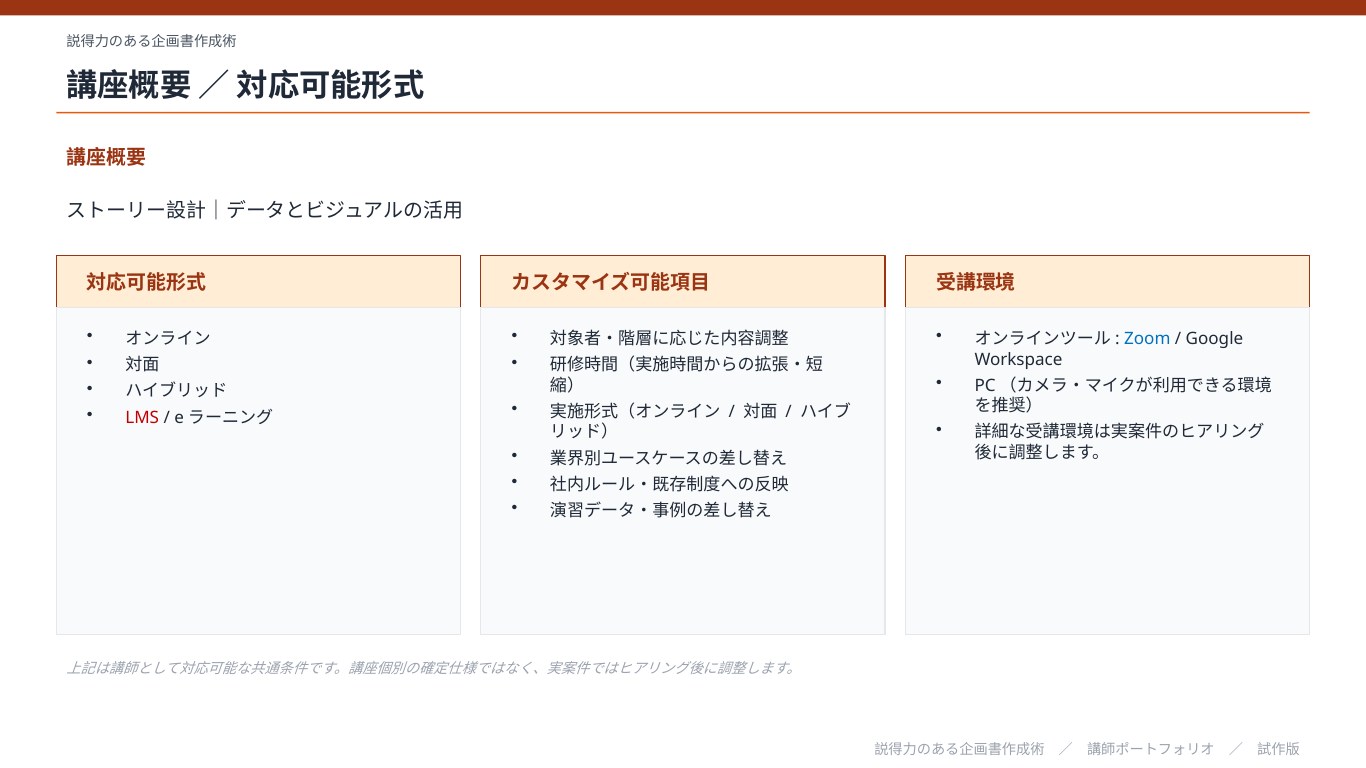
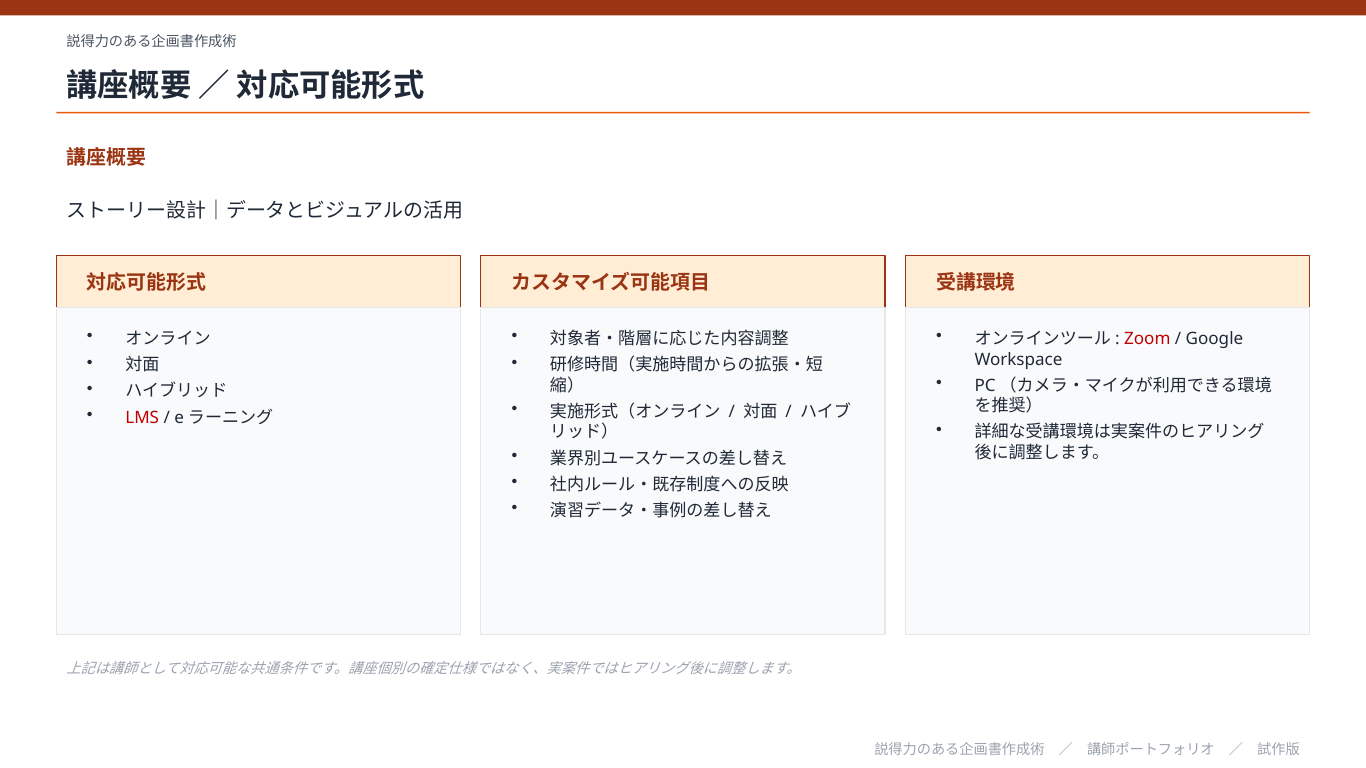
Zoom colour: blue -> red
